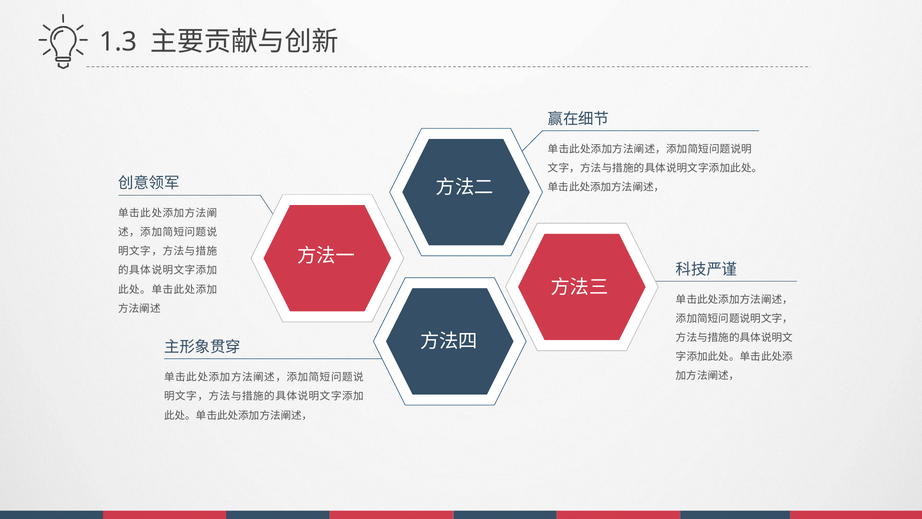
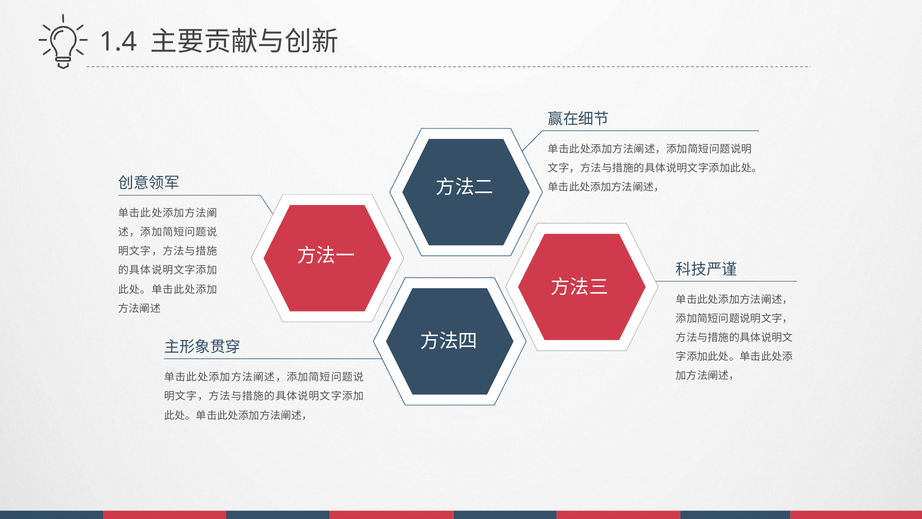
1.3: 1.3 -> 1.4
